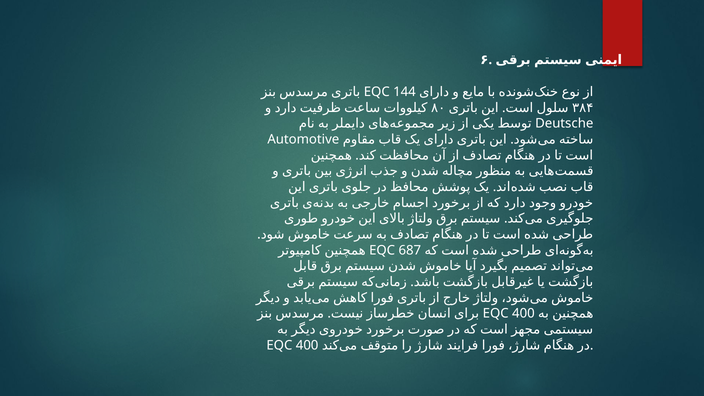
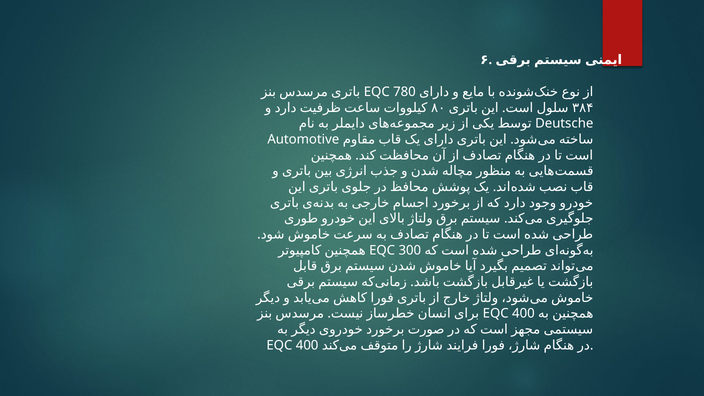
144: 144 -> 780
687: 687 -> 300
